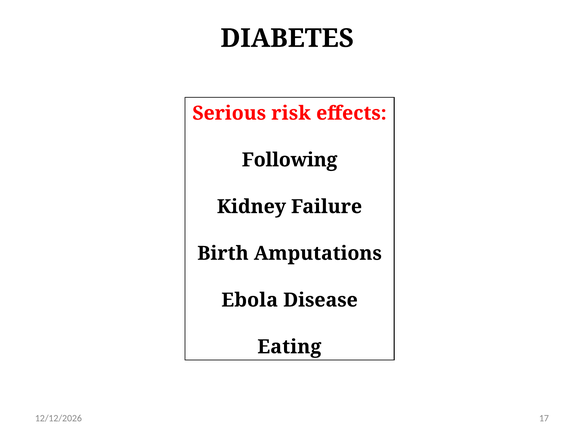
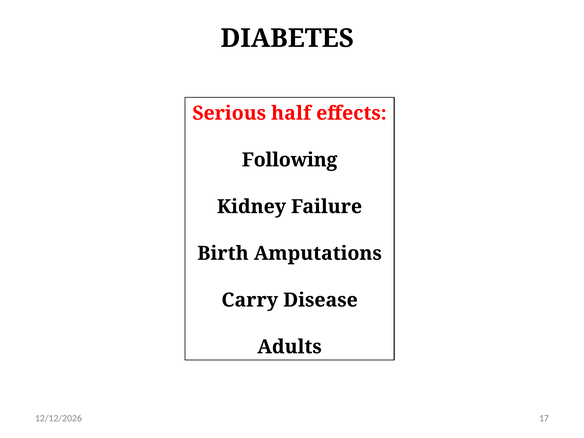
risk: risk -> half
Ebola: Ebola -> Carry
Eating: Eating -> Adults
